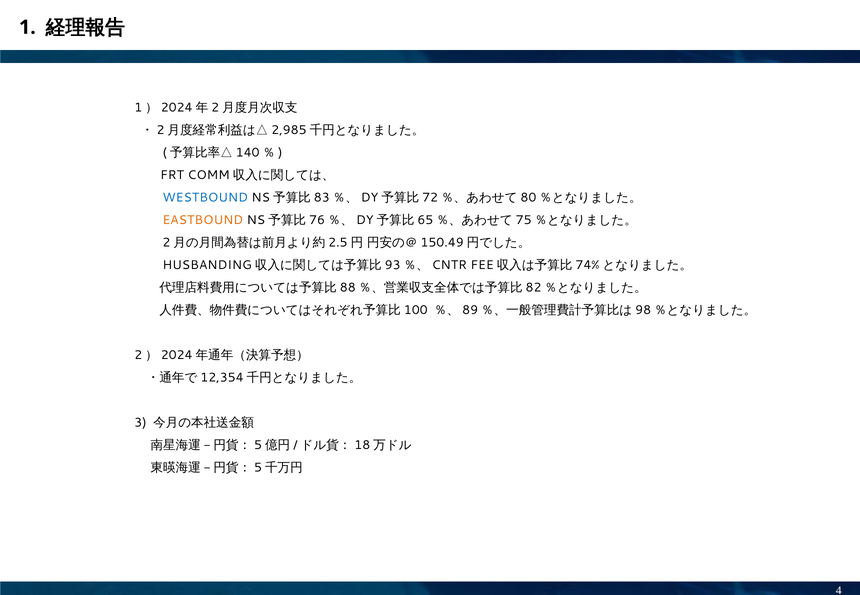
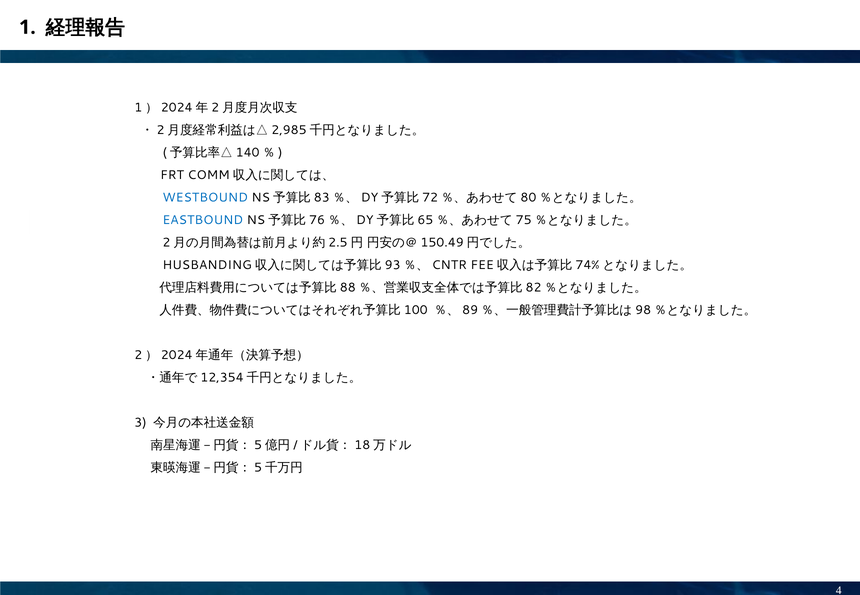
EASTBOUND colour: orange -> blue
